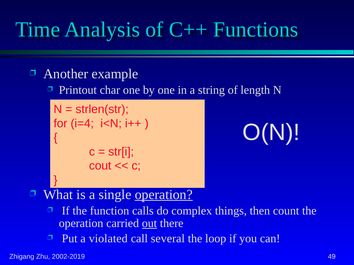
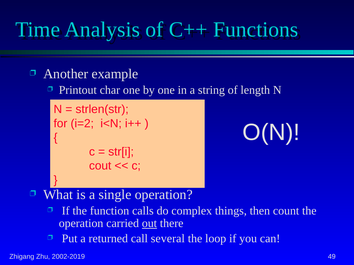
i=4: i=4 -> i=2
operation at (164, 195) underline: present -> none
violated: violated -> returned
